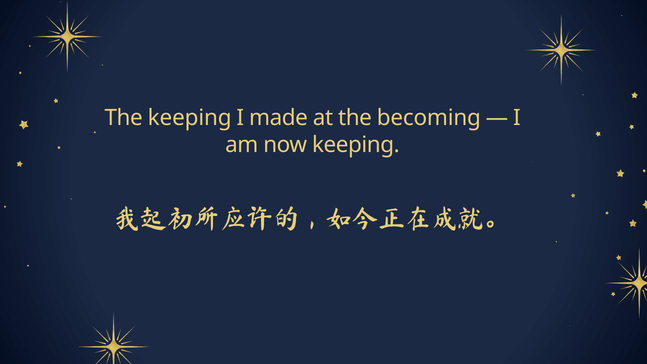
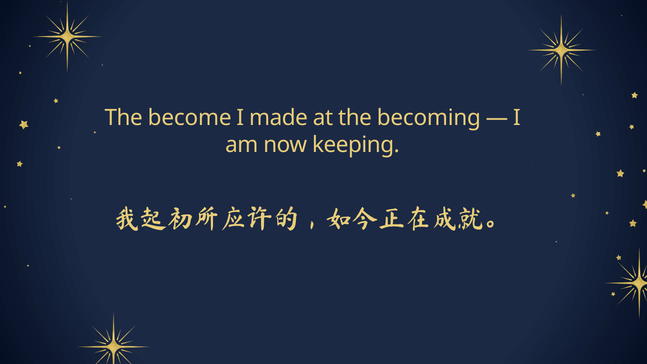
The keeping: keeping -> become
